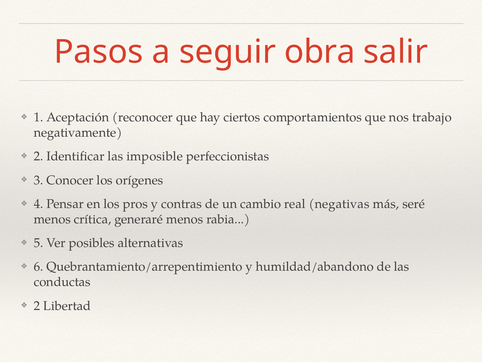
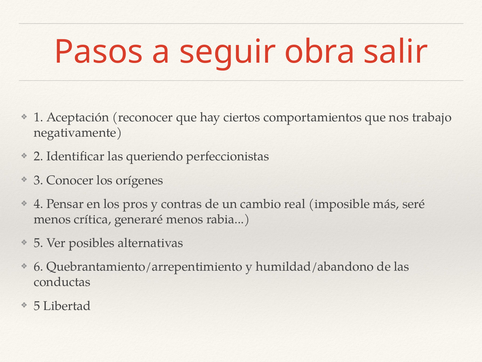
imposible: imposible -> queriendo
negativas: negativas -> imposible
2 at (37, 305): 2 -> 5
